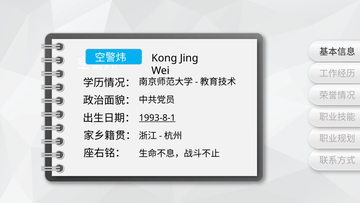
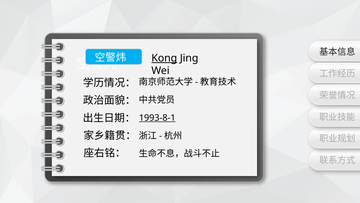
Kong underline: none -> present
